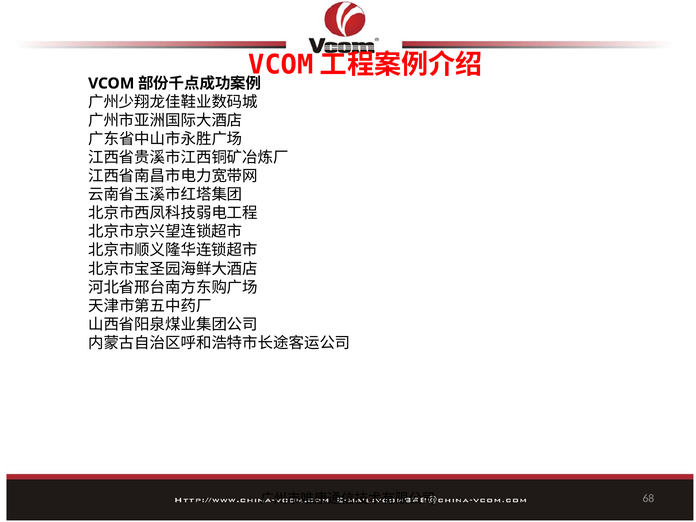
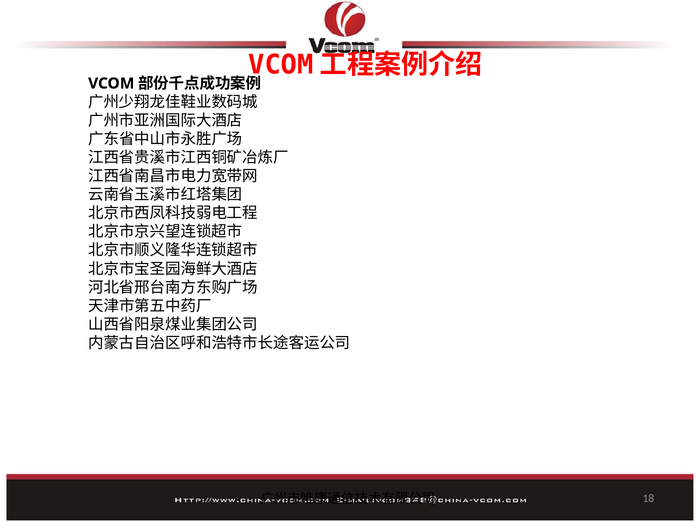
68: 68 -> 18
